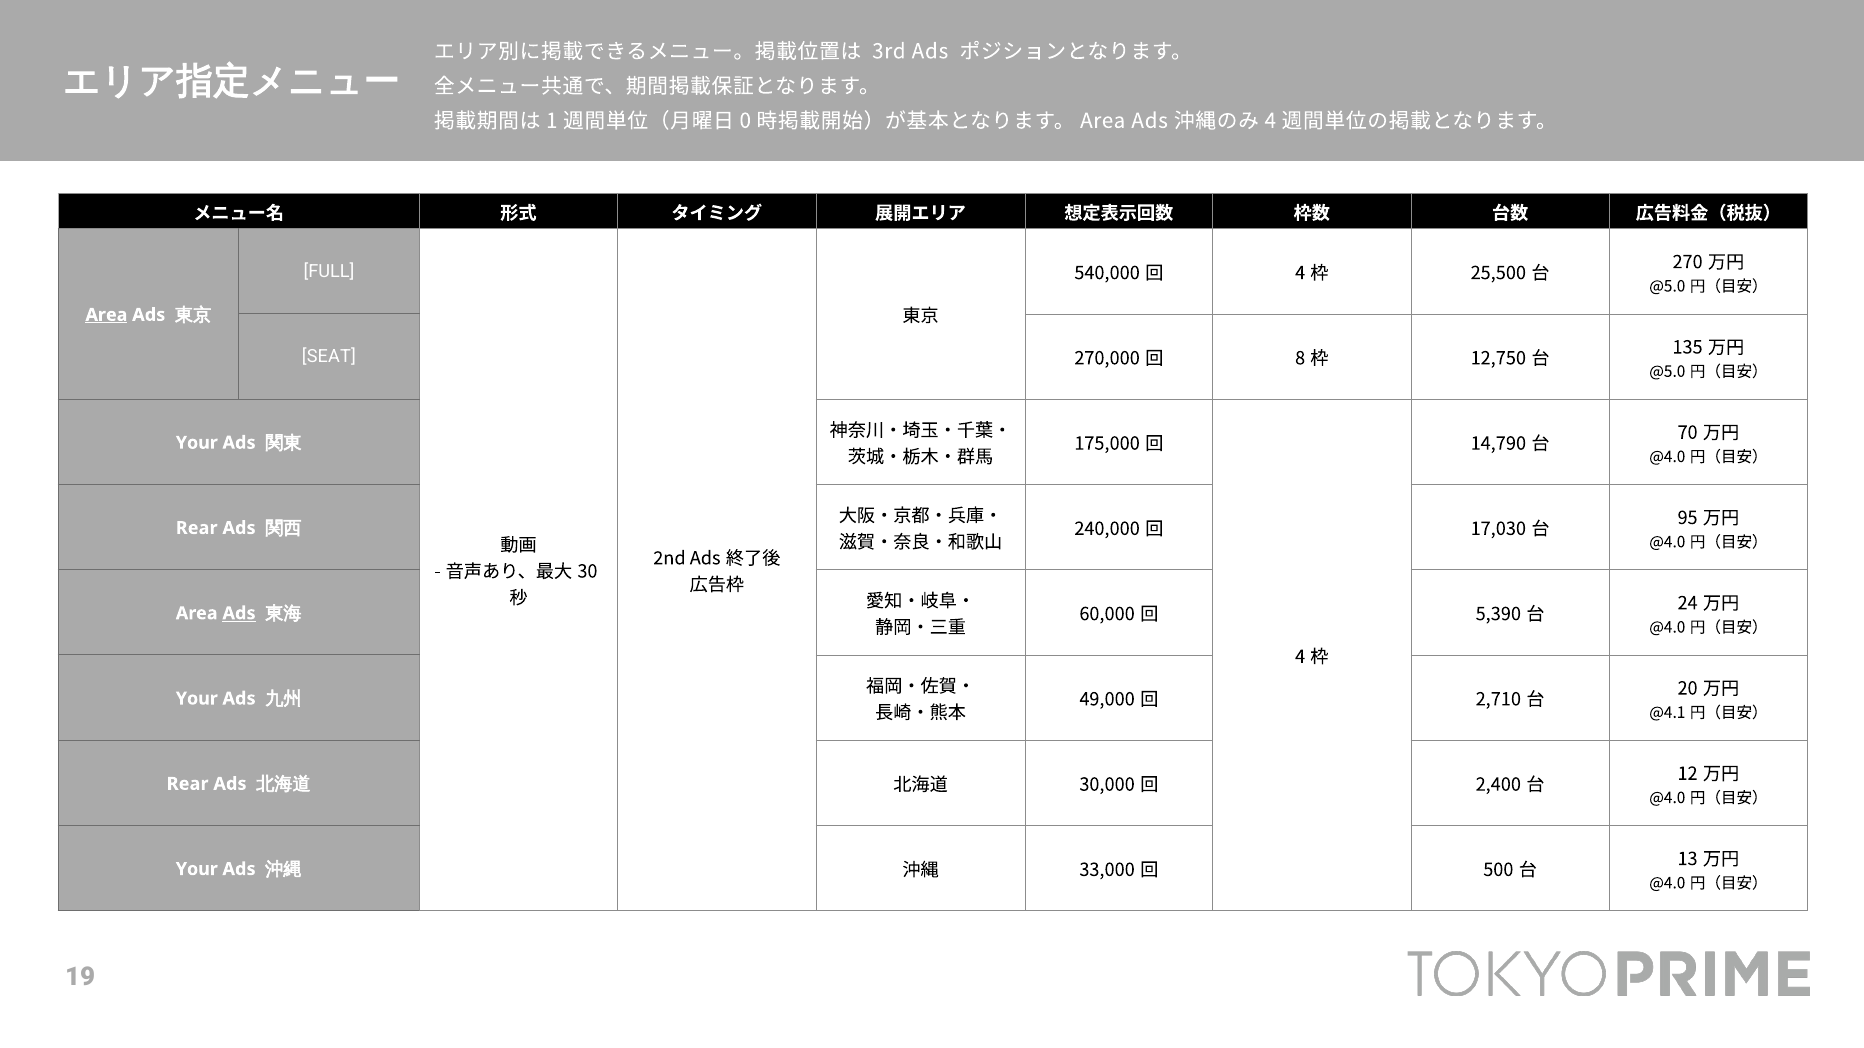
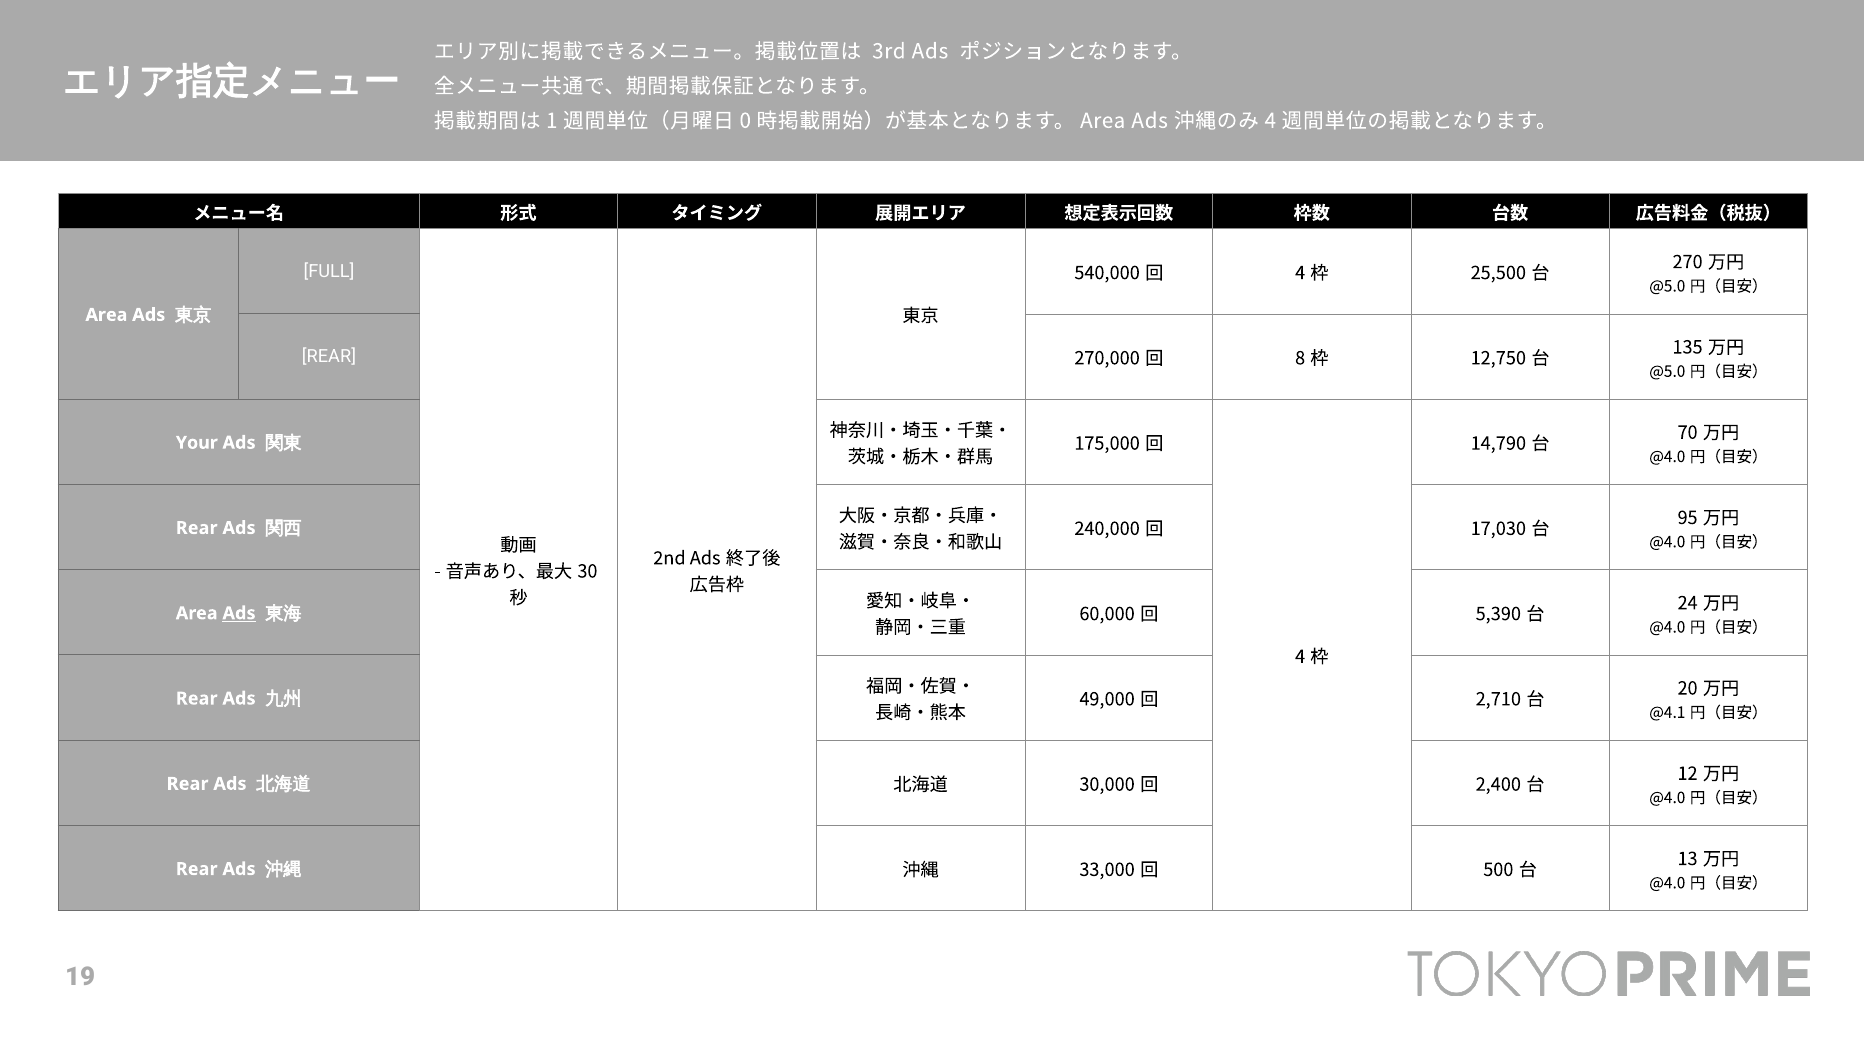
Area at (106, 315) underline: present -> none
SEAT at (329, 357): SEAT -> REAR
Your at (197, 699): Your -> Rear
Your at (197, 870): Your -> Rear
